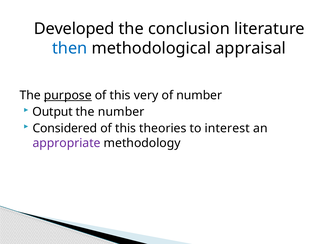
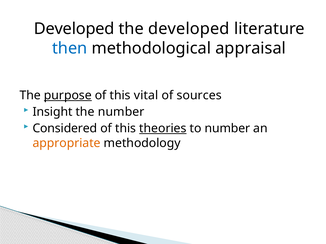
the conclusion: conclusion -> developed
very: very -> vital
of number: number -> sources
Output: Output -> Insight
theories underline: none -> present
to interest: interest -> number
appropriate colour: purple -> orange
